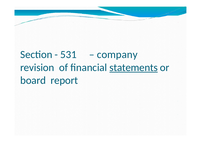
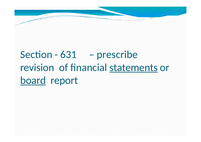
531: 531 -> 631
company: company -> prescribe
board underline: none -> present
